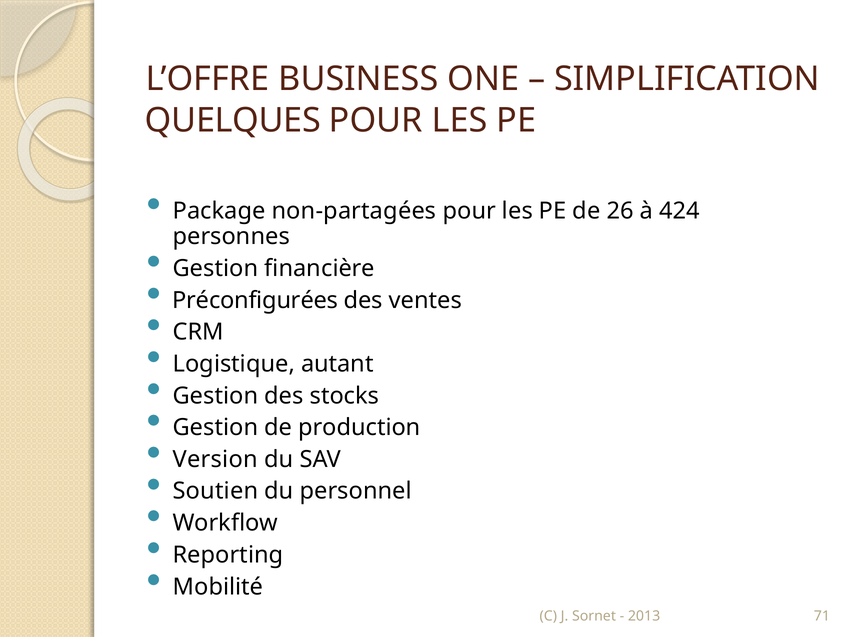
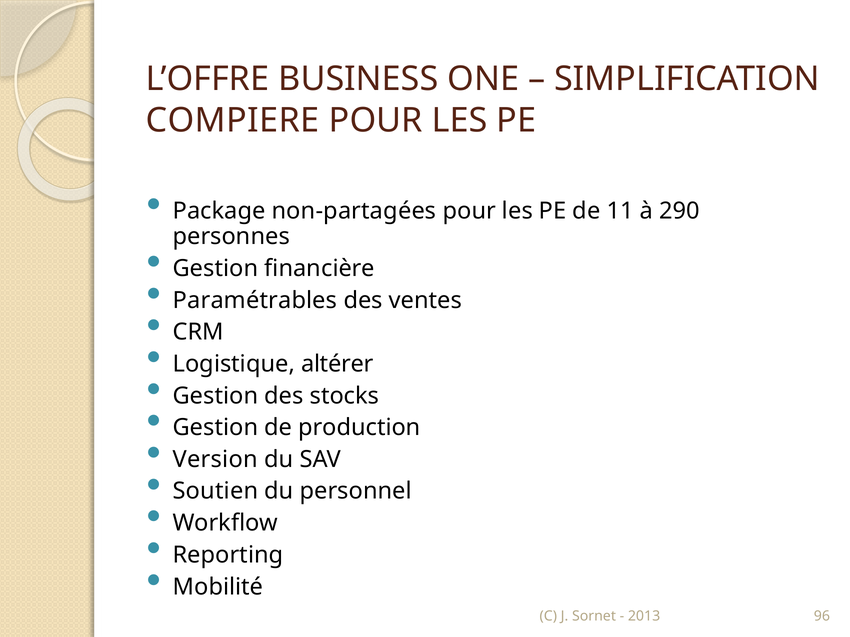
QUELQUES: QUELQUES -> COMPIERE
26: 26 -> 11
424: 424 -> 290
Préconfigurées: Préconfigurées -> Paramétrables
autant: autant -> altérer
71: 71 -> 96
